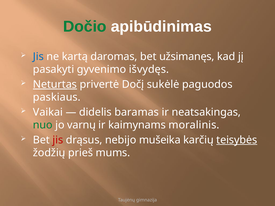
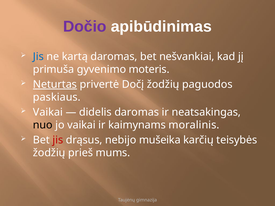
Dočio colour: green -> purple
užsimanęs: užsimanęs -> nešvankiai
pasakyti: pasakyti -> primuša
išvydęs: išvydęs -> moteris
Dočį sukėlė: sukėlė -> žodžių
didelis baramas: baramas -> daromas
nuo colour: green -> black
jo varnų: varnų -> vaikai
teisybės underline: present -> none
